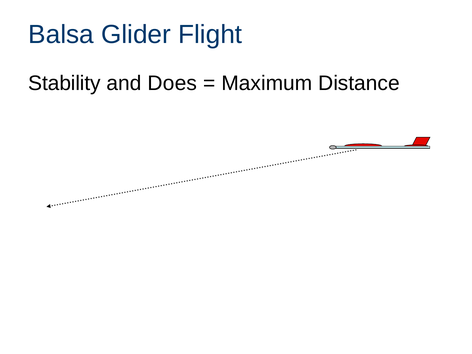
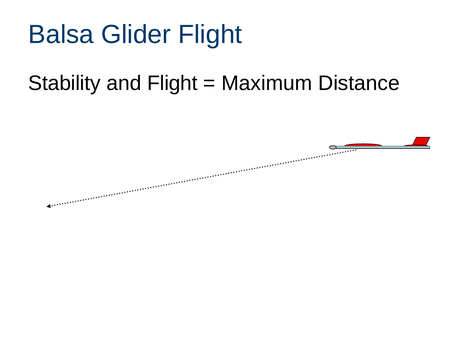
and Does: Does -> Flight
